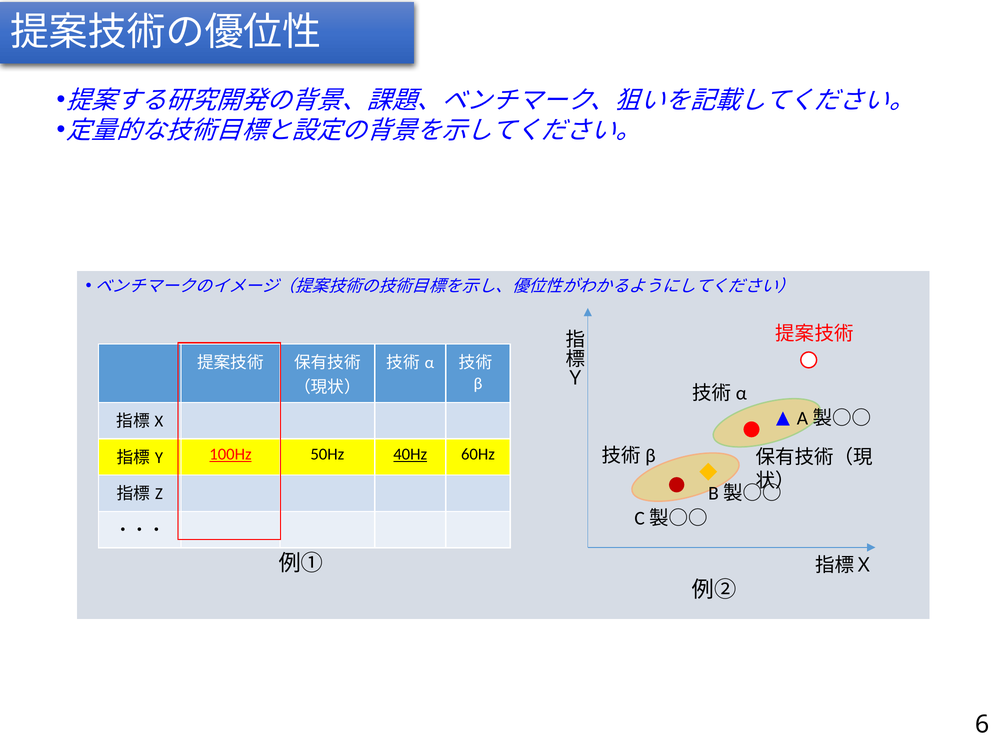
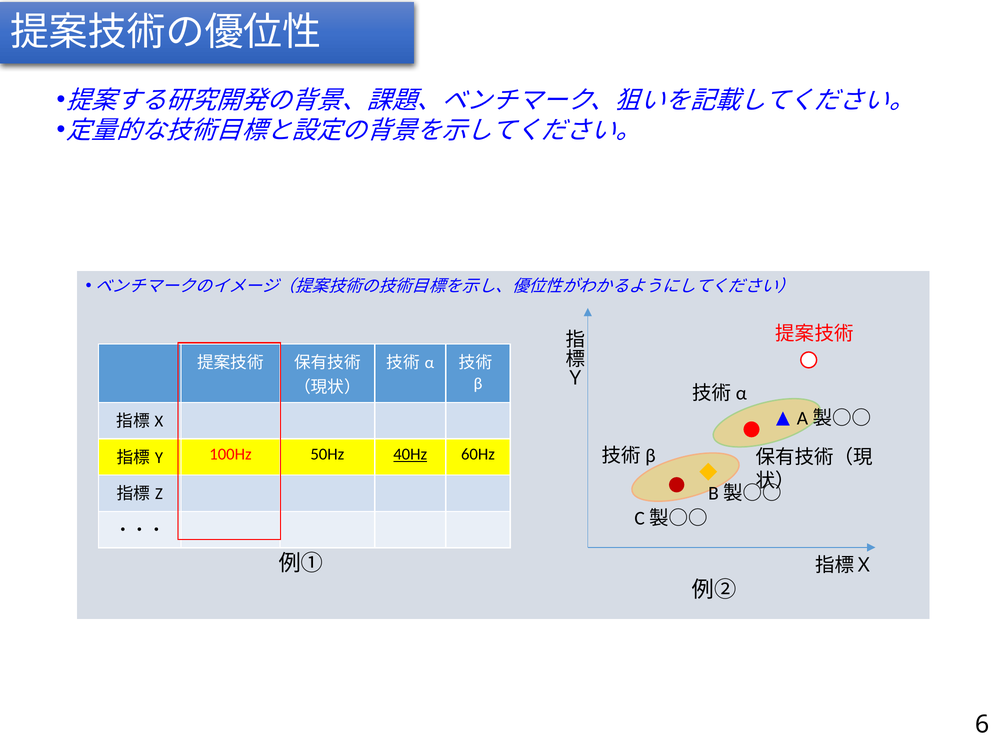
100Hz underline: present -> none
